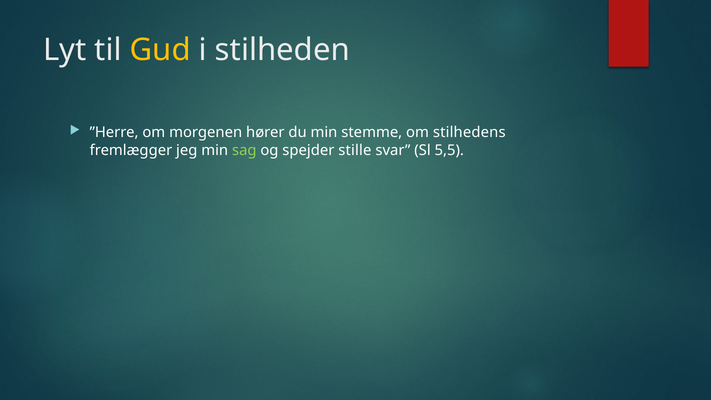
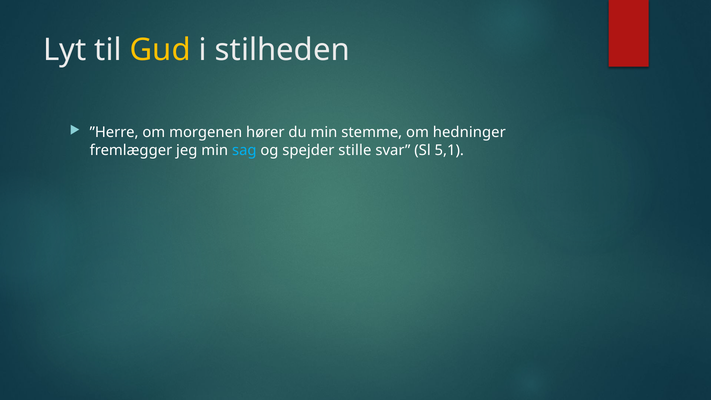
stilhedens: stilhedens -> hedninger
sag colour: light green -> light blue
5,5: 5,5 -> 5,1
